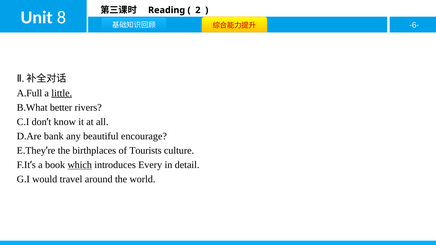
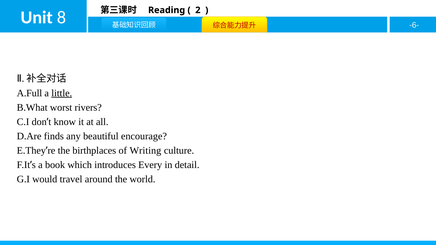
better: better -> worst
bank: bank -> finds
Tourists: Tourists -> Writing
which underline: present -> none
